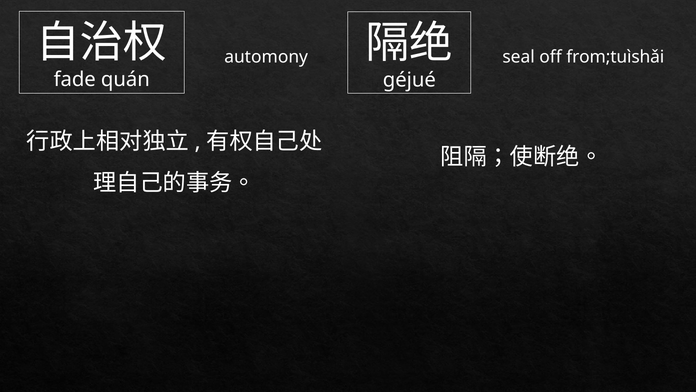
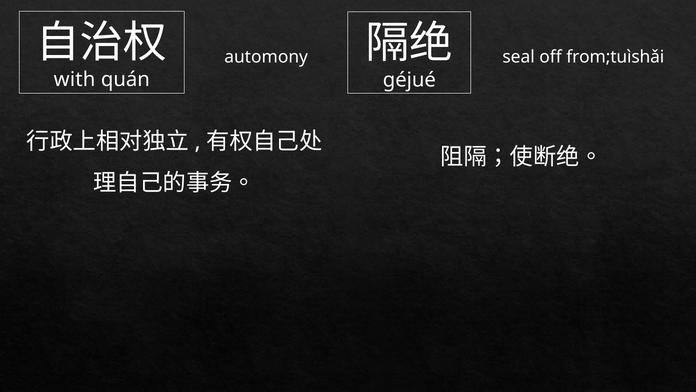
fade: fade -> with
